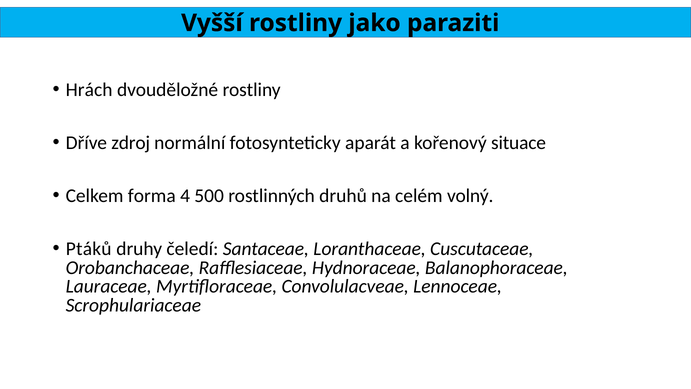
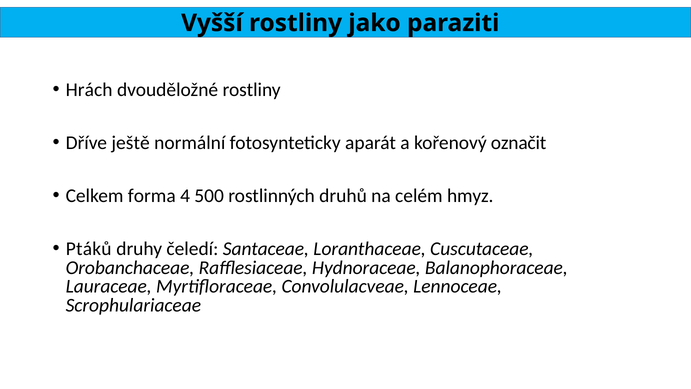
zdroj: zdroj -> ještě
situace: situace -> označit
volný: volný -> hmyz
